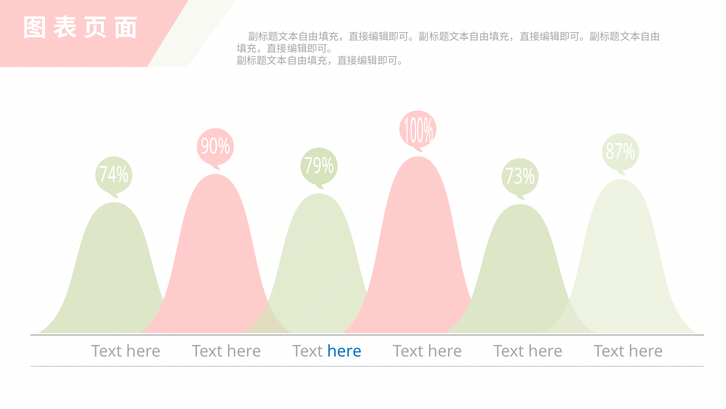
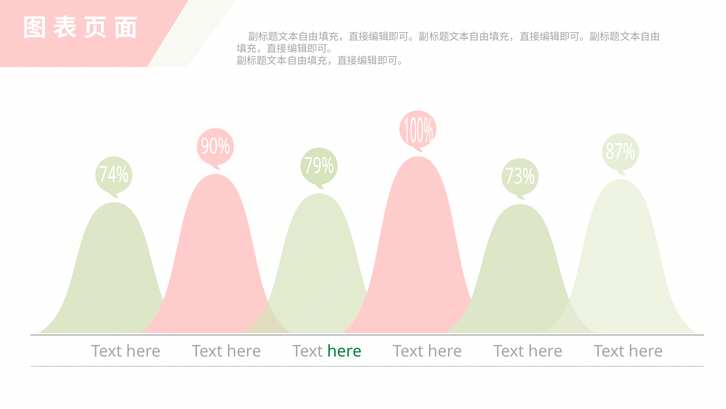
here at (344, 351) colour: blue -> green
